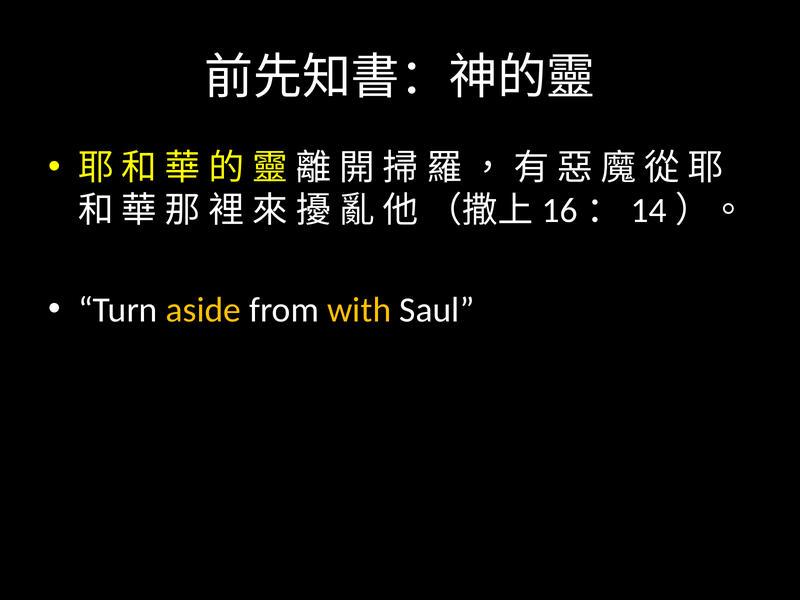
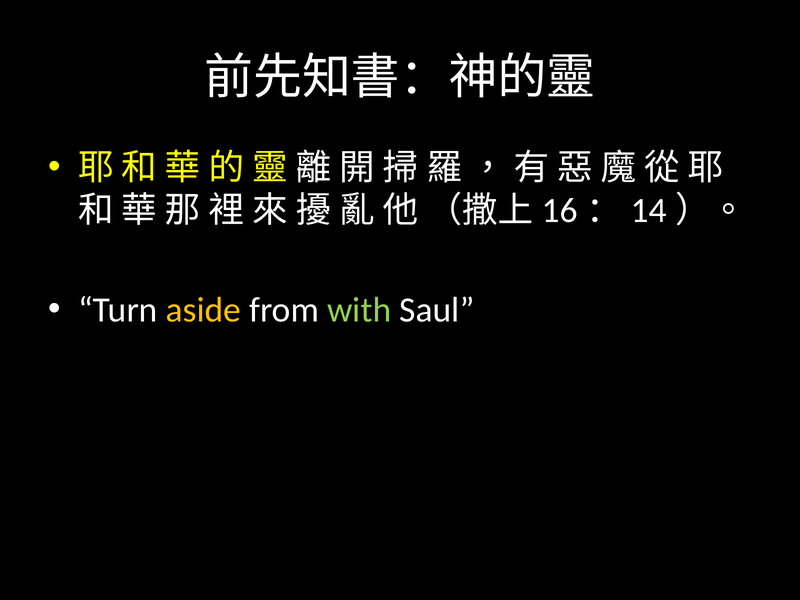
with colour: yellow -> light green
